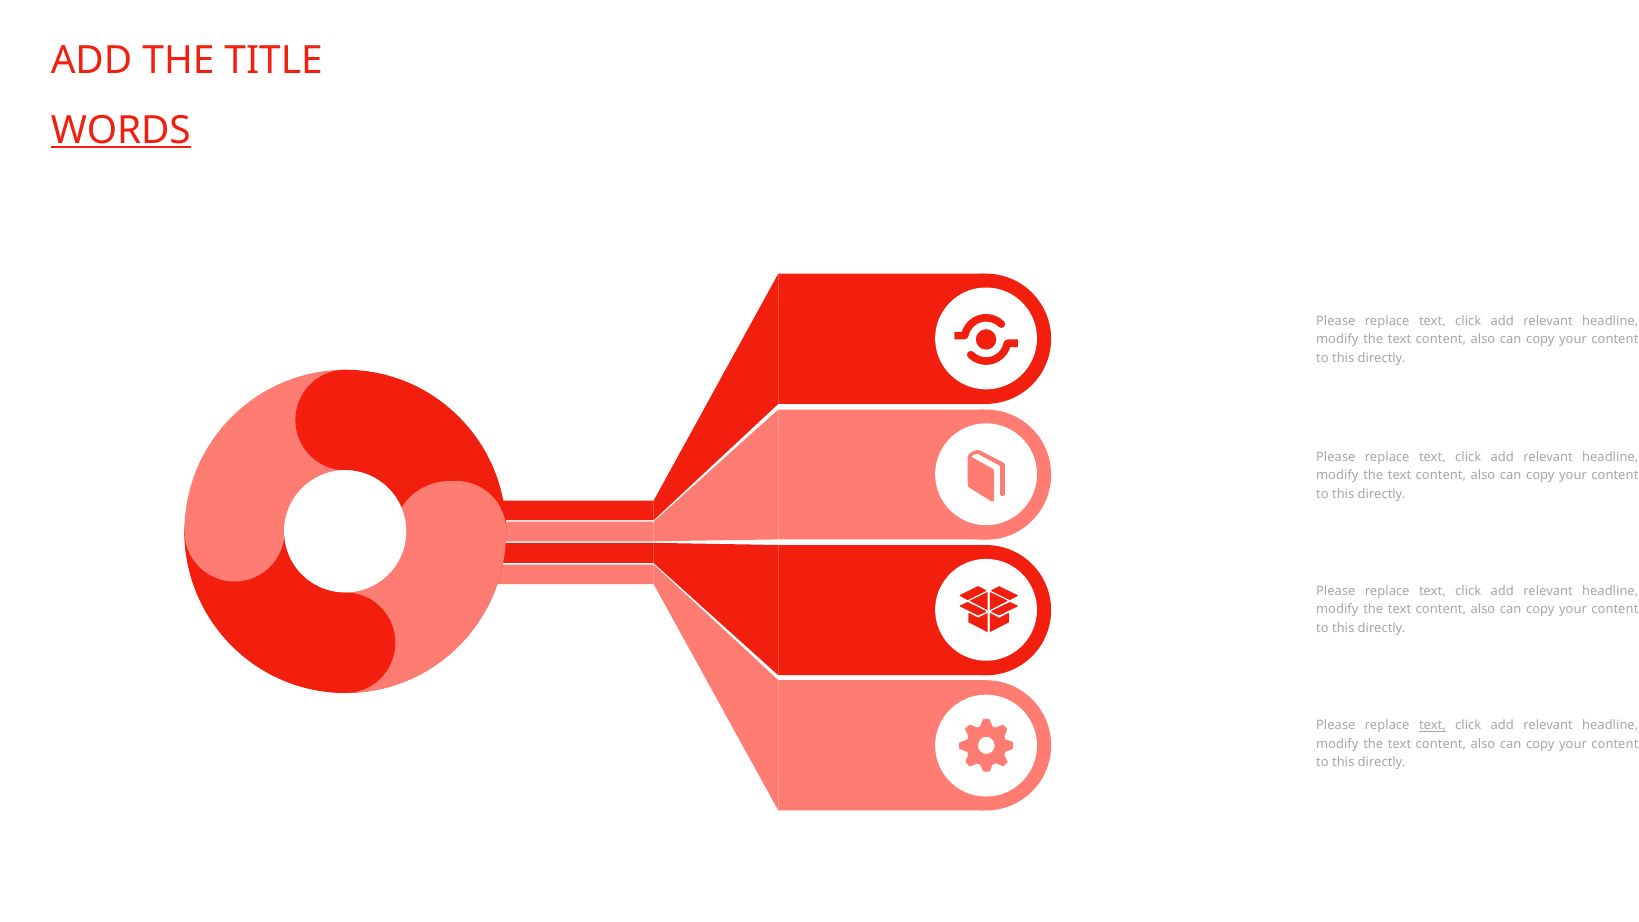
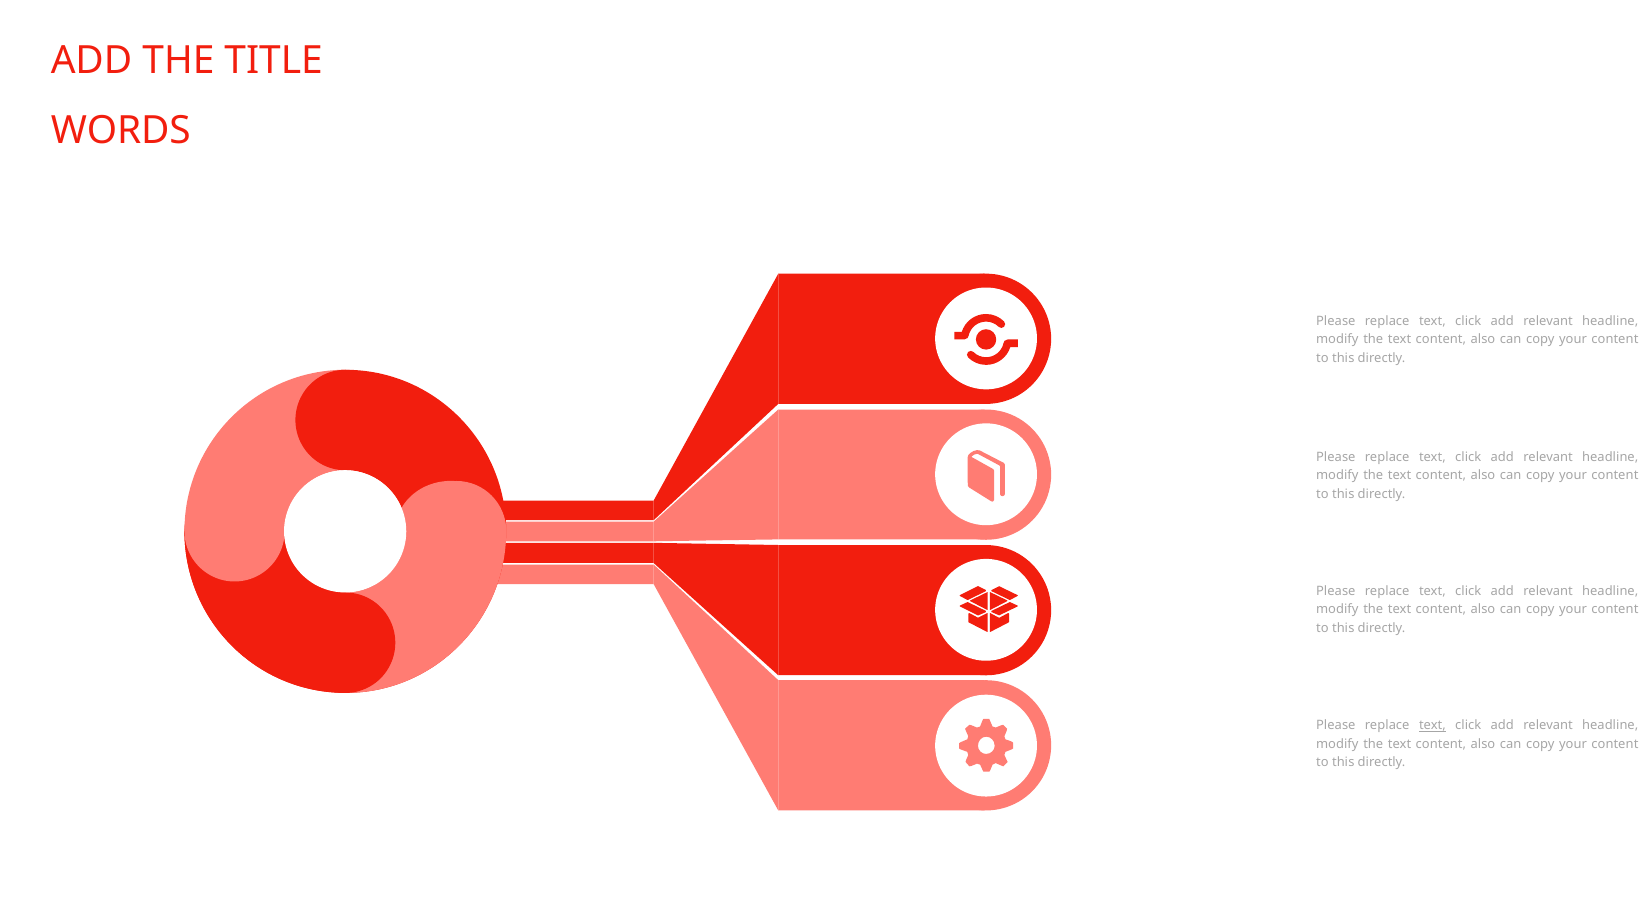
WORDS underline: present -> none
